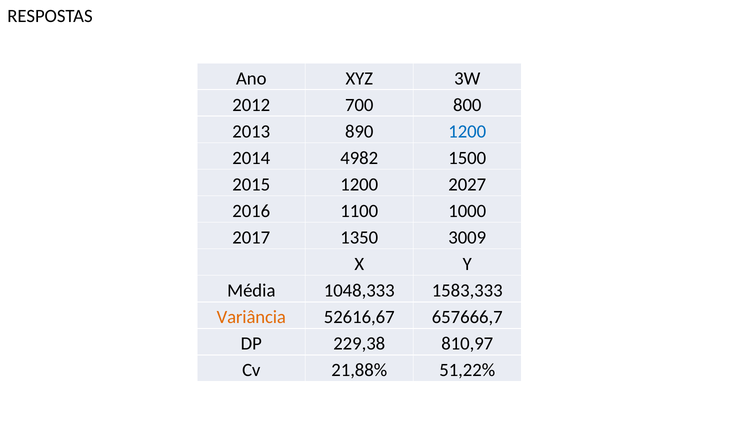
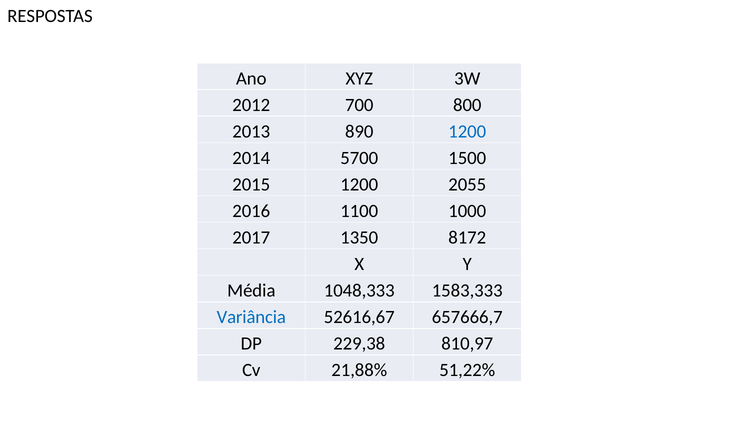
4982: 4982 -> 5700
2027: 2027 -> 2055
3009: 3009 -> 8172
Variância colour: orange -> blue
